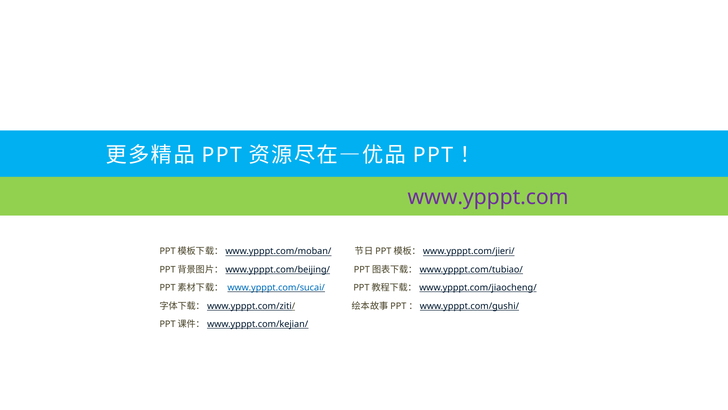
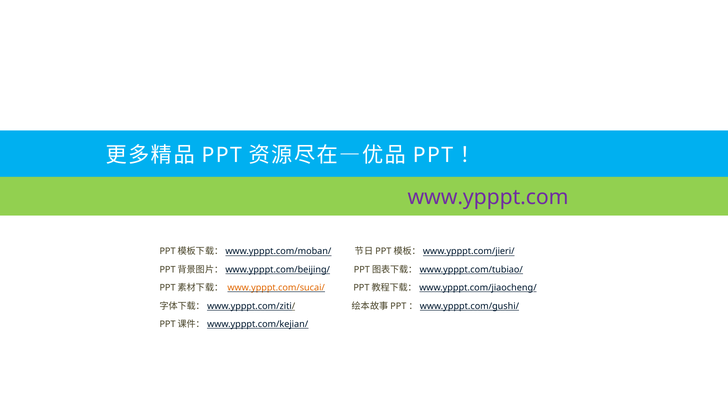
www.ypppt.com/sucai/ colour: blue -> orange
